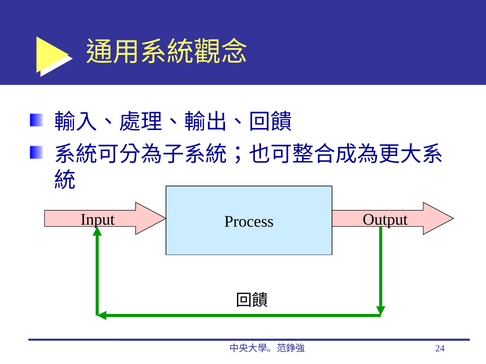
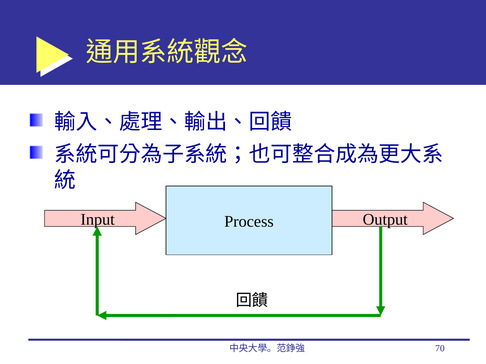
24: 24 -> 70
